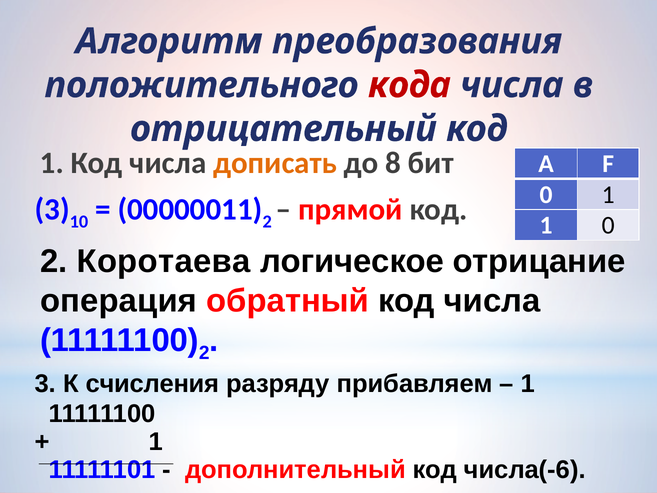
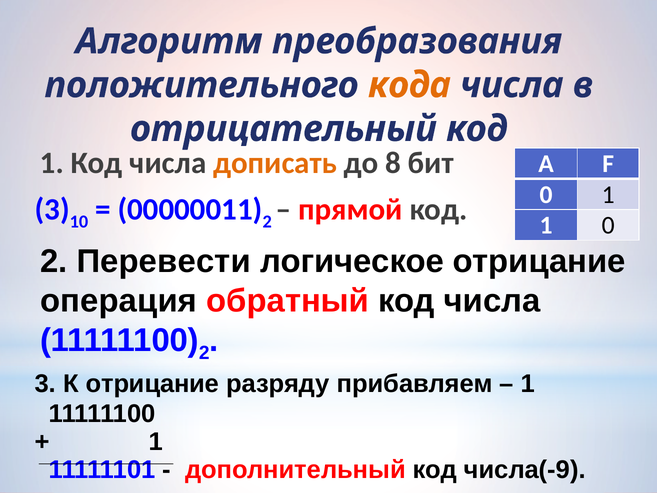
кода colour: red -> orange
Коротаева: Коротаева -> Перевести
К счисления: счисления -> отрицание
числа(-6: числа(-6 -> числа(-9
